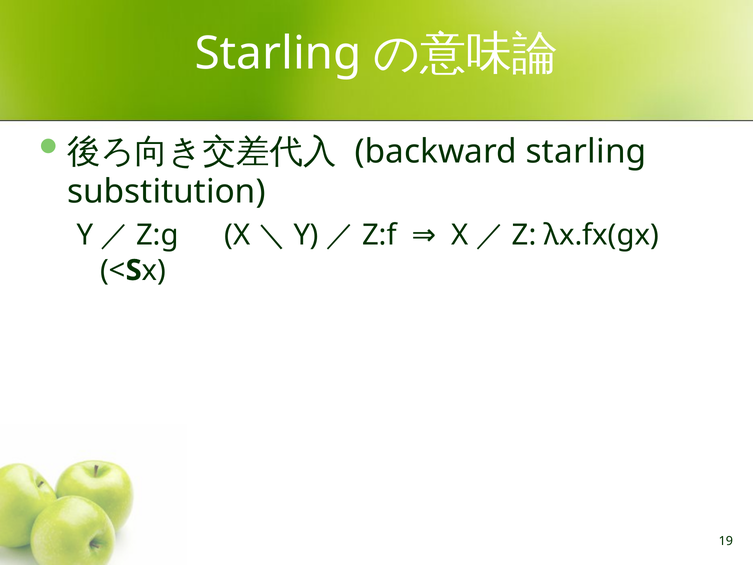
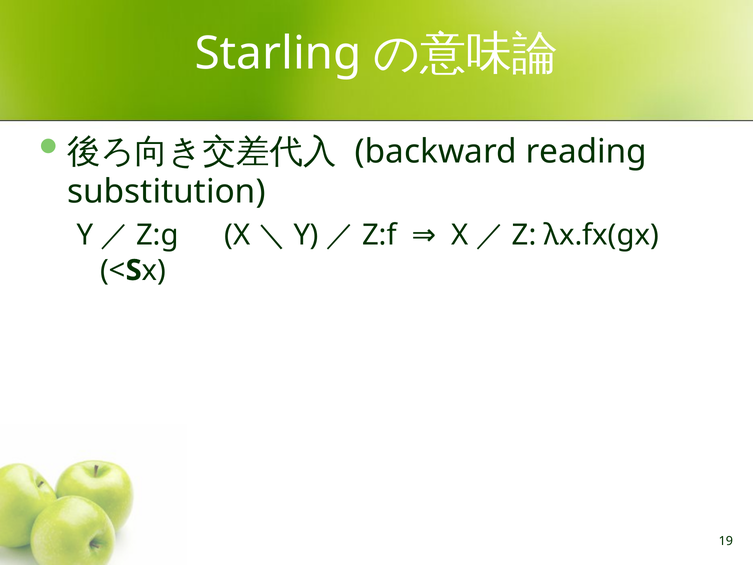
backward starling: starling -> reading
